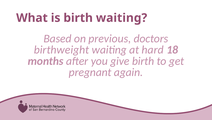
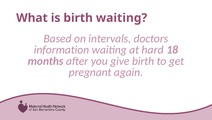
previous: previous -> intervals
birthweight: birthweight -> information
